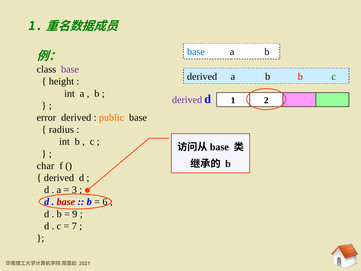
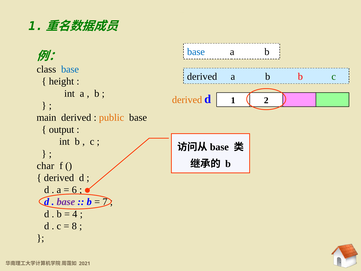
base at (70, 69) colour: purple -> blue
derived at (187, 100) colour: purple -> orange
error: error -> main
radius: radius -> output
3: 3 -> 6
base at (66, 202) colour: red -> purple
6: 6 -> 7
9: 9 -> 4
7: 7 -> 8
